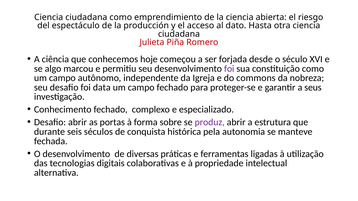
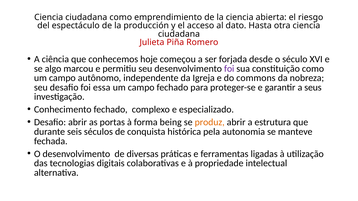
data: data -> essa
sobre: sobre -> being
produz colour: purple -> orange
